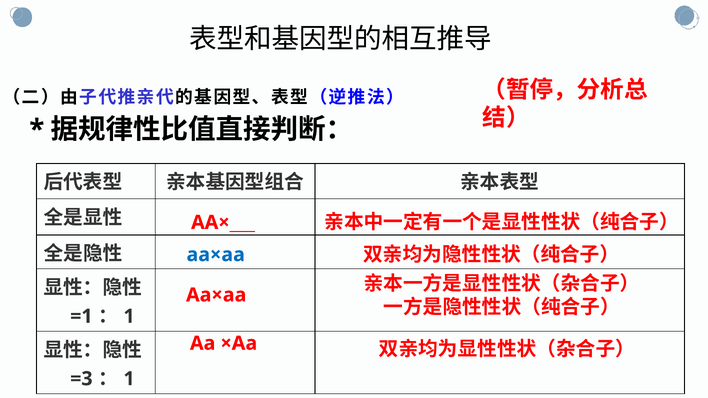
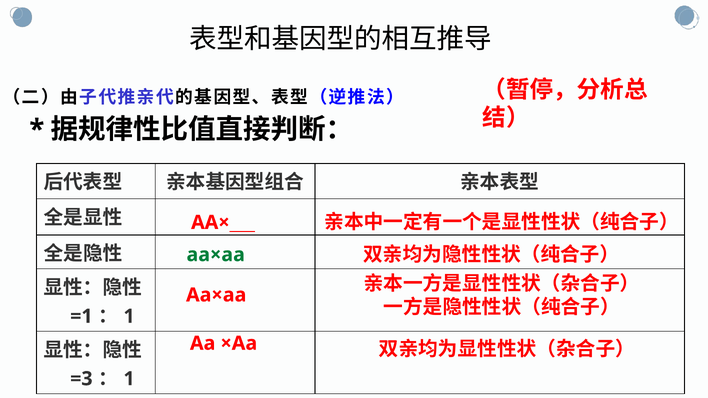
aa×aa at (216, 255) colour: blue -> green
